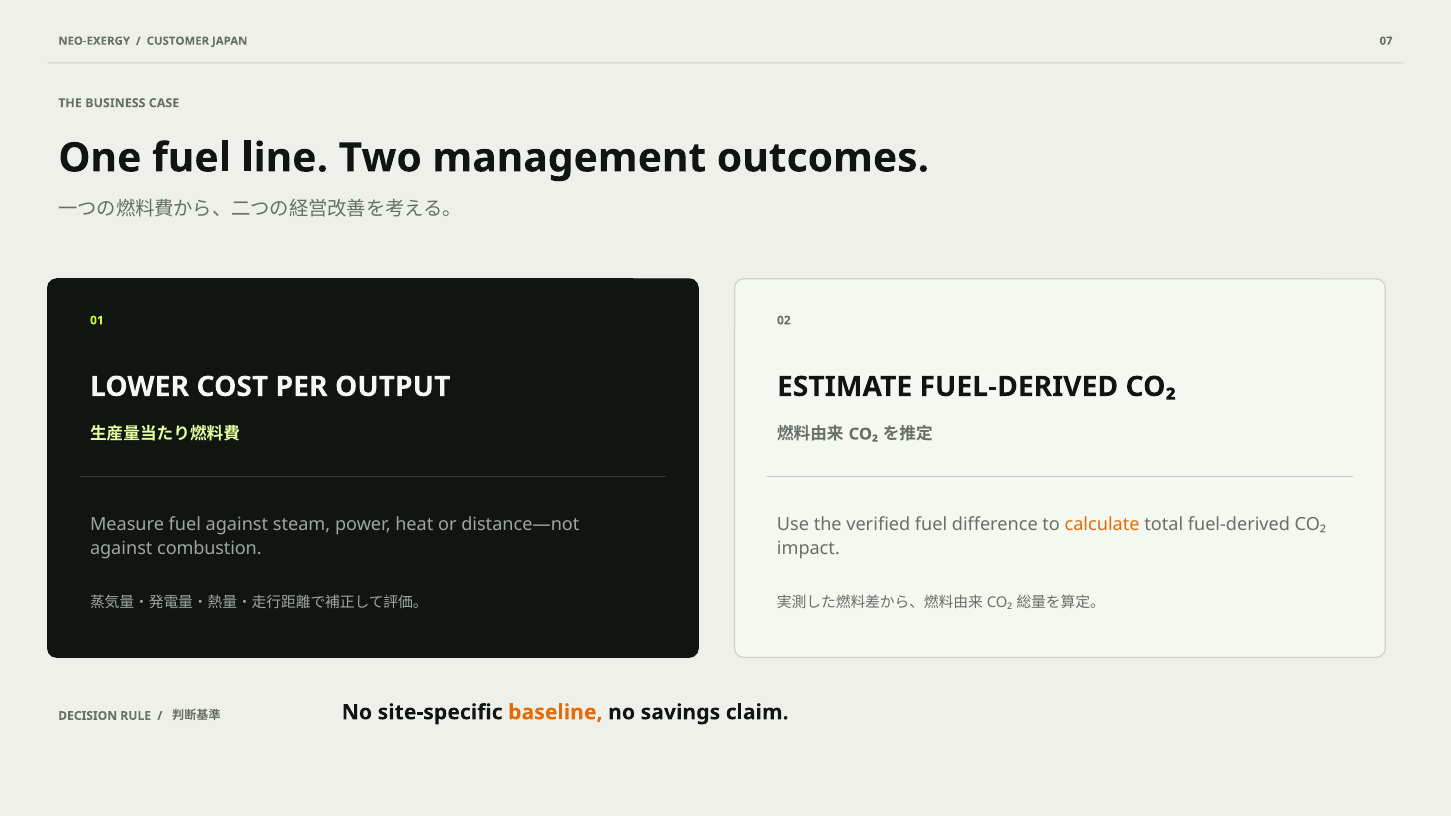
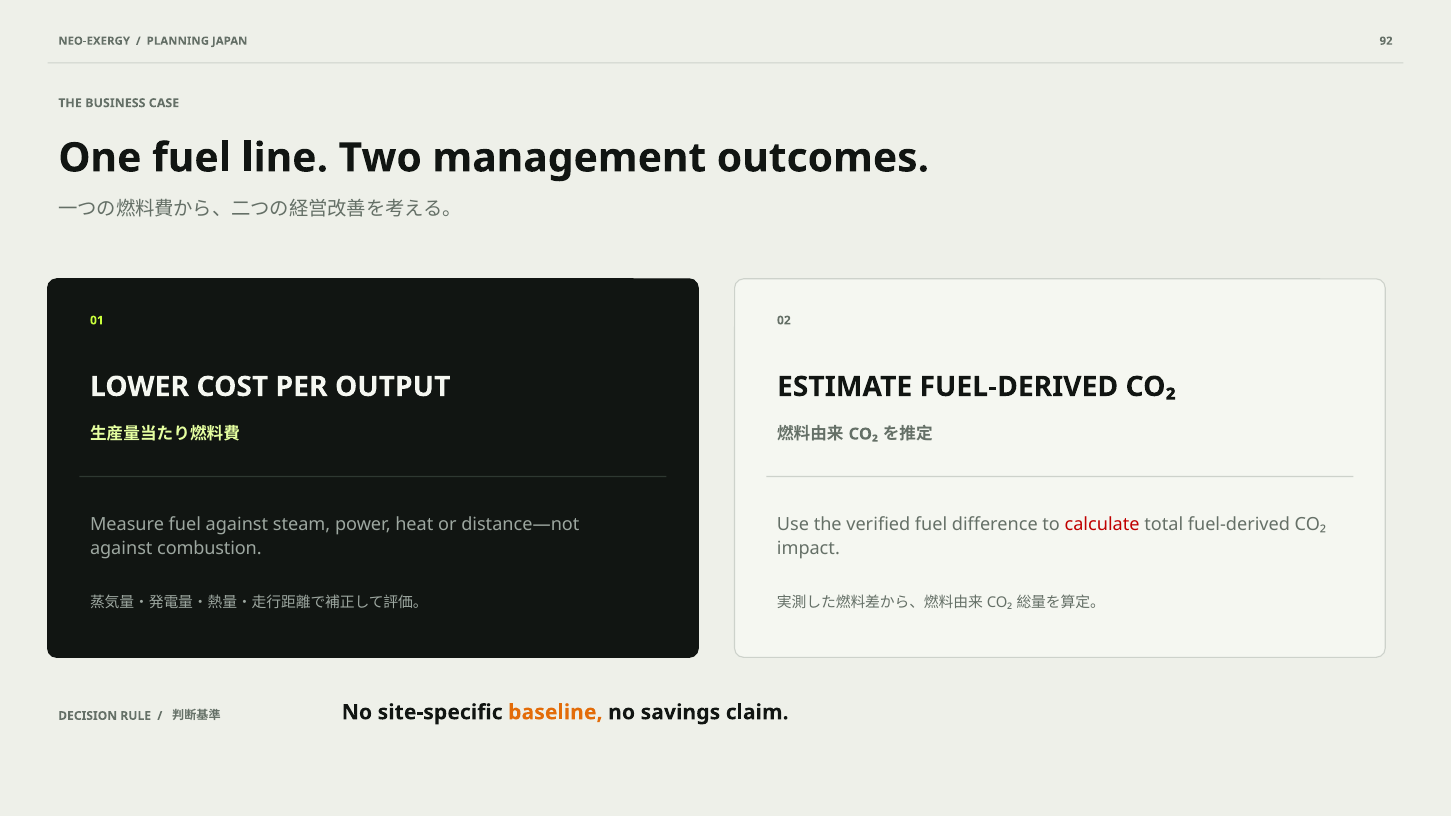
CUSTOMER: CUSTOMER -> PLANNING
07: 07 -> 92
calculate colour: orange -> red
